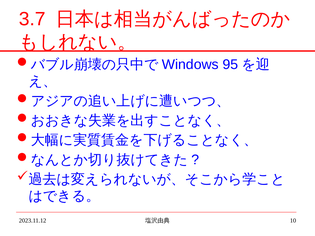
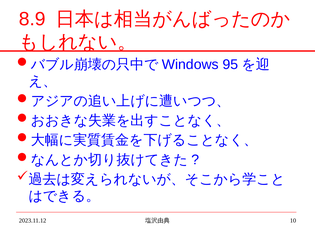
3.7: 3.7 -> 8.9
